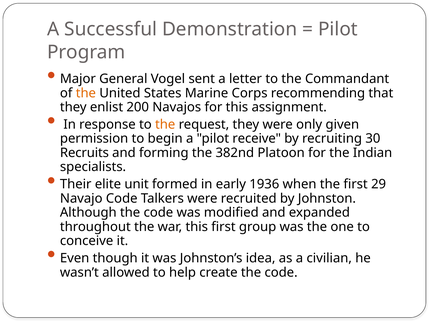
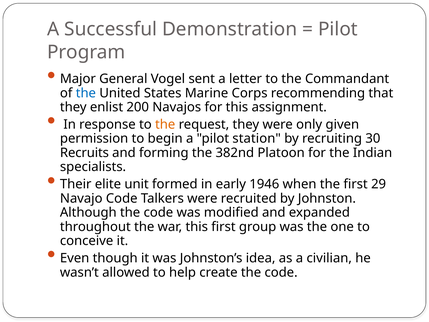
the at (86, 93) colour: orange -> blue
receive: receive -> station
1936: 1936 -> 1946
